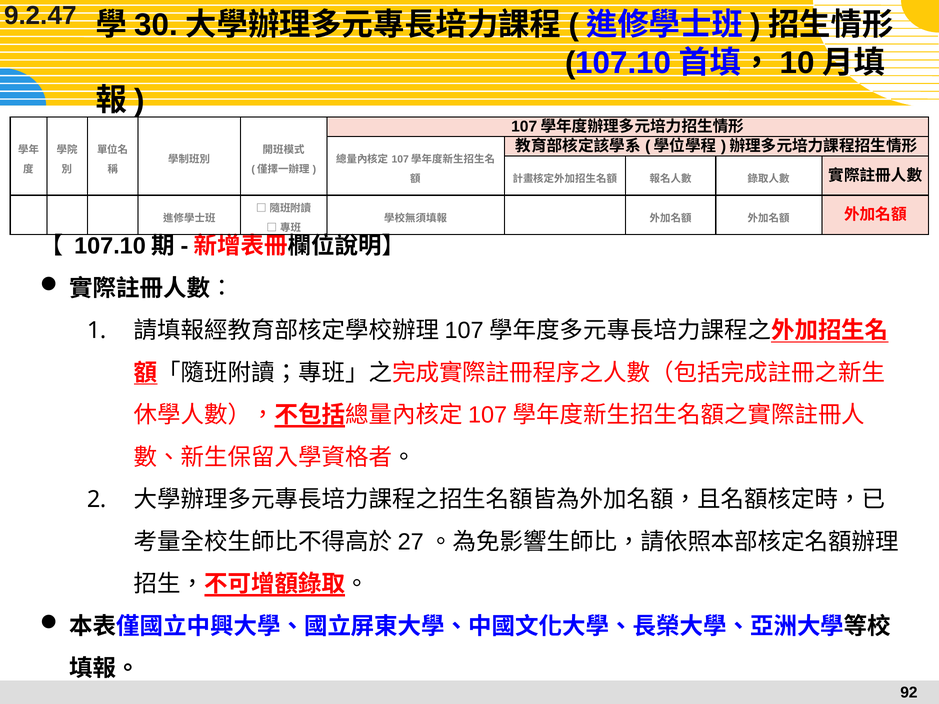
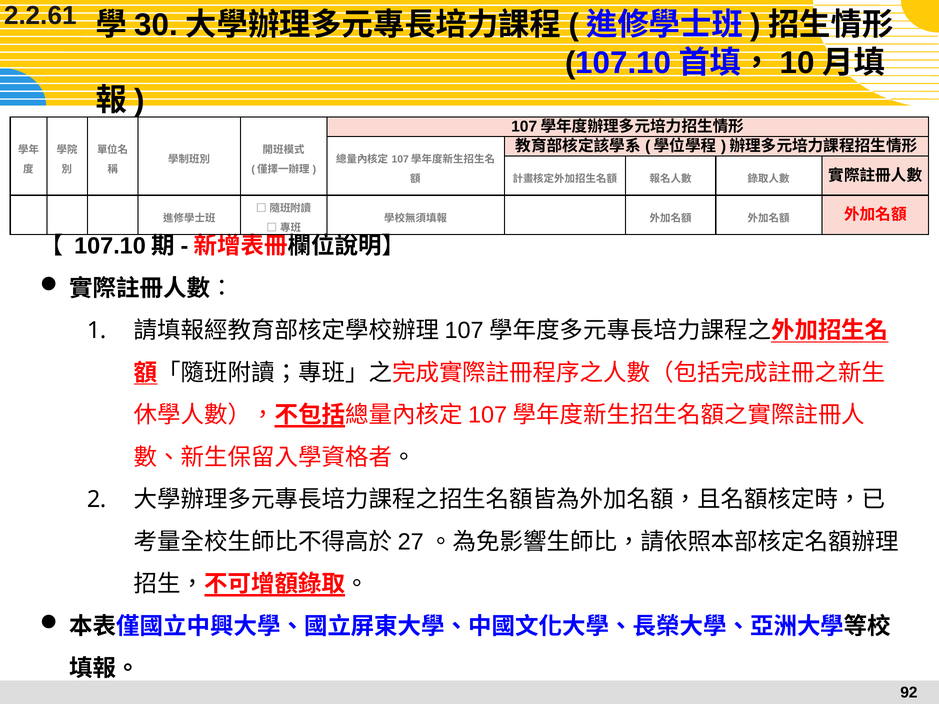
9.2.47: 9.2.47 -> 2.2.61
